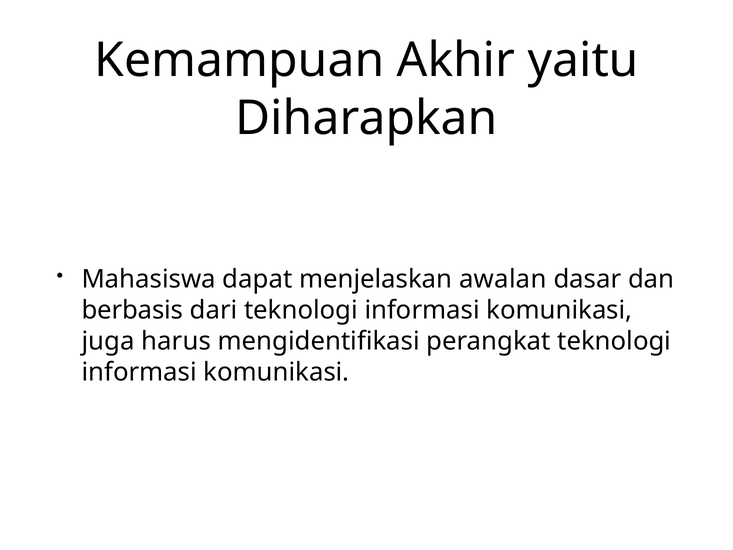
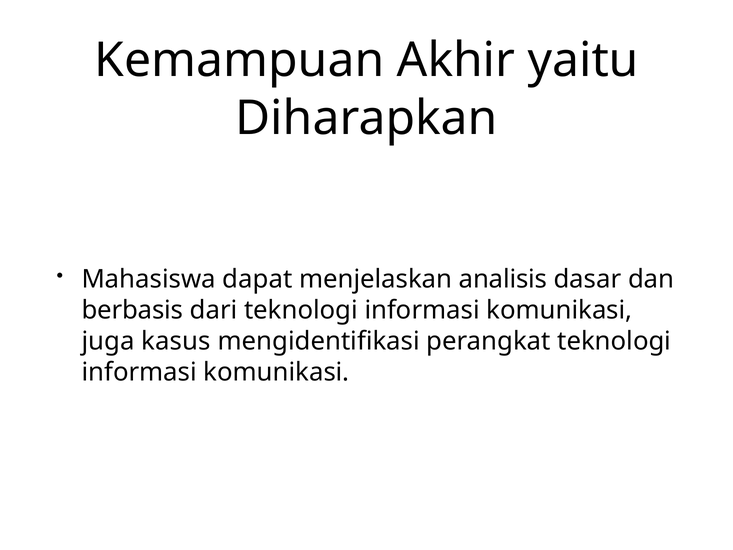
awalan: awalan -> analisis
harus: harus -> kasus
